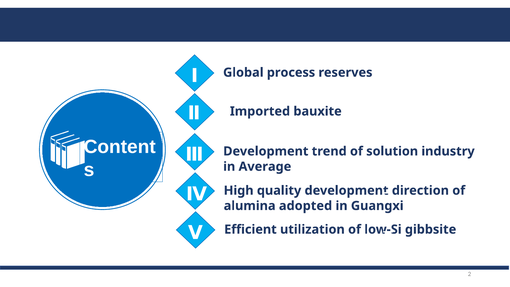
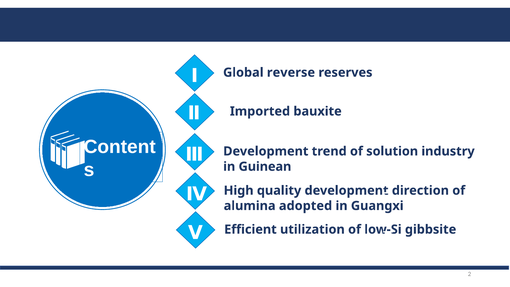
process: process -> reverse
Average: Average -> Guinean
